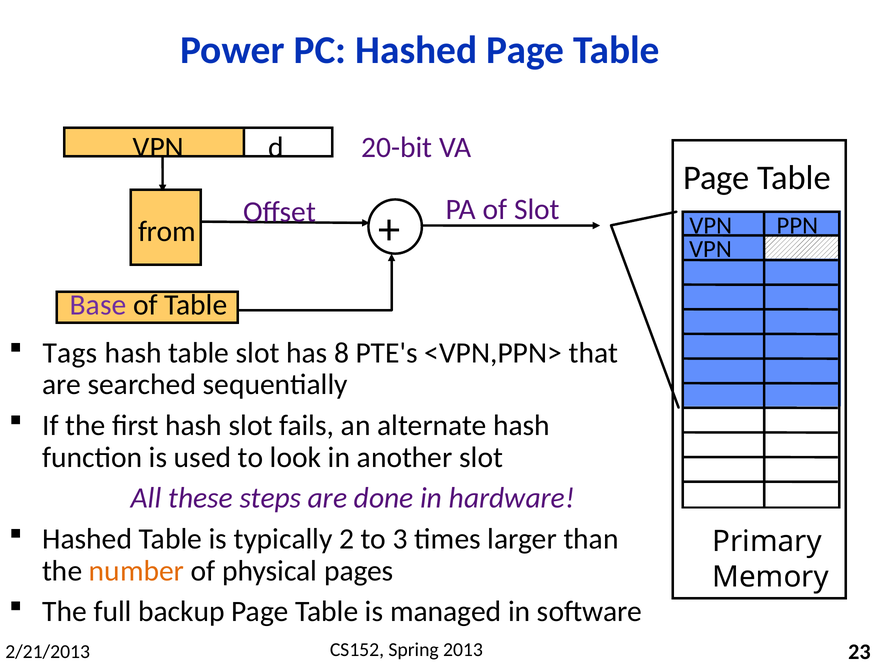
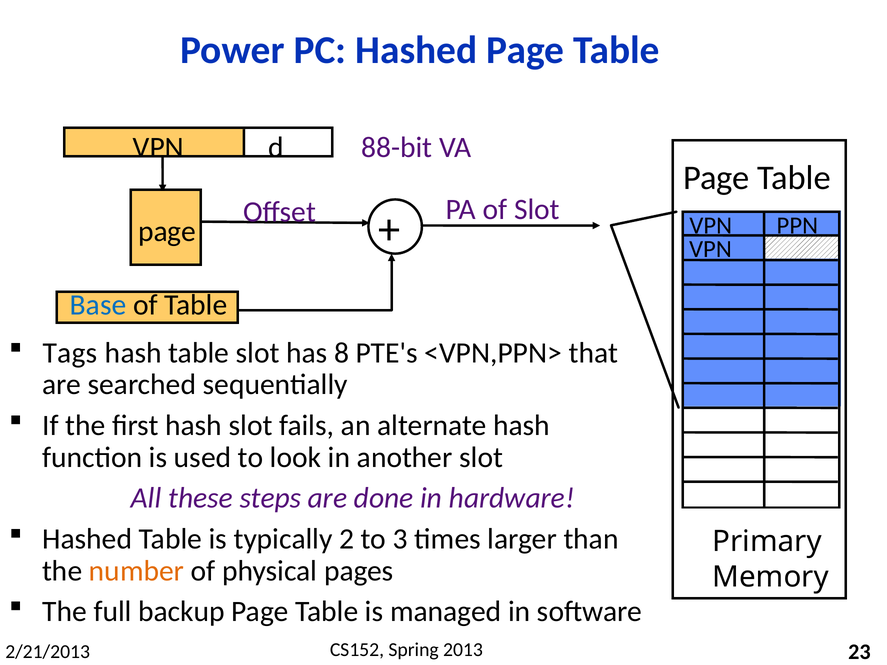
20-bit: 20-bit -> 88-bit
from at (167, 232): from -> page
Base colour: purple -> blue
